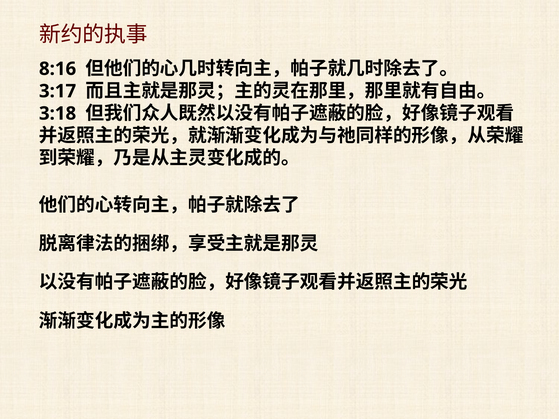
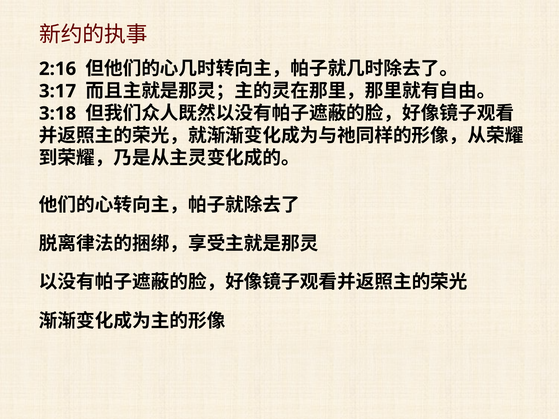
8:16: 8:16 -> 2:16
